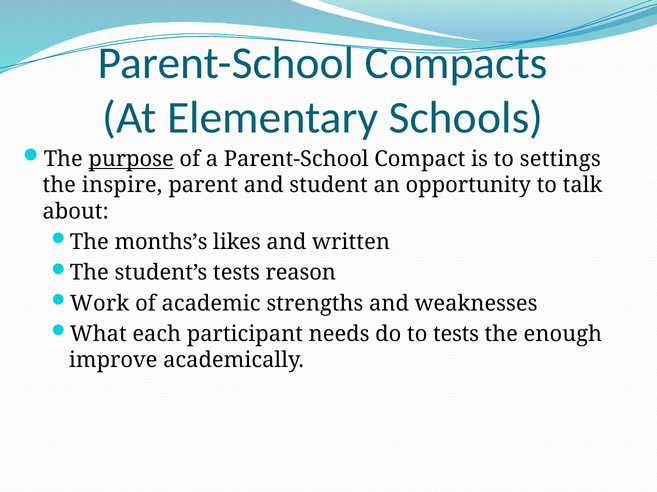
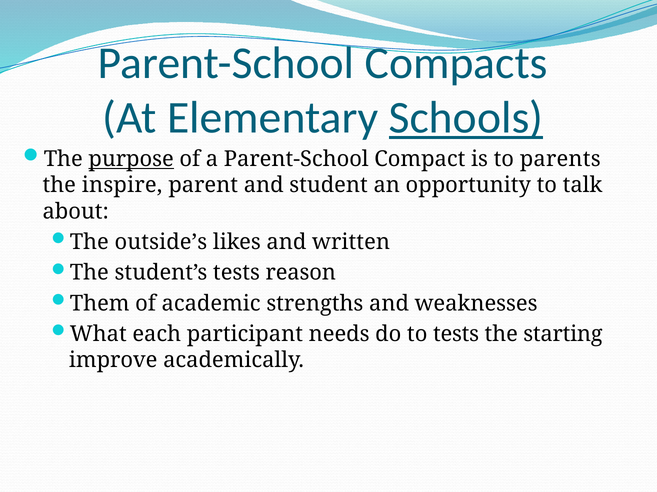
Schools underline: none -> present
settings: settings -> parents
months’s: months’s -> outside’s
Work: Work -> Them
enough: enough -> starting
